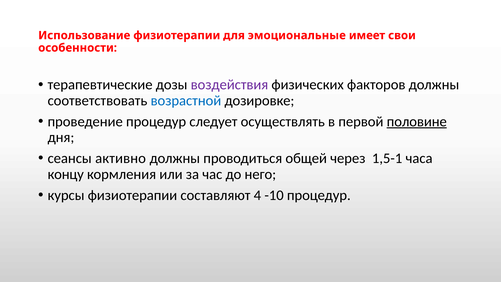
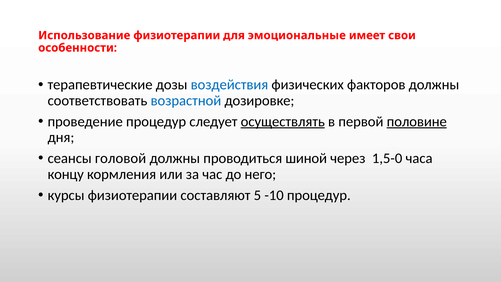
воздействия colour: purple -> blue
осуществлять underline: none -> present
активно: активно -> головой
общей: общей -> шиной
1,5-1: 1,5-1 -> 1,5-0
4: 4 -> 5
